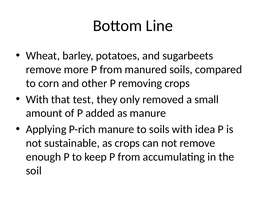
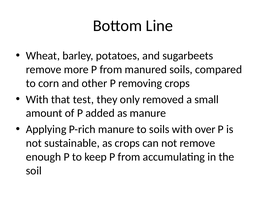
idea: idea -> over
